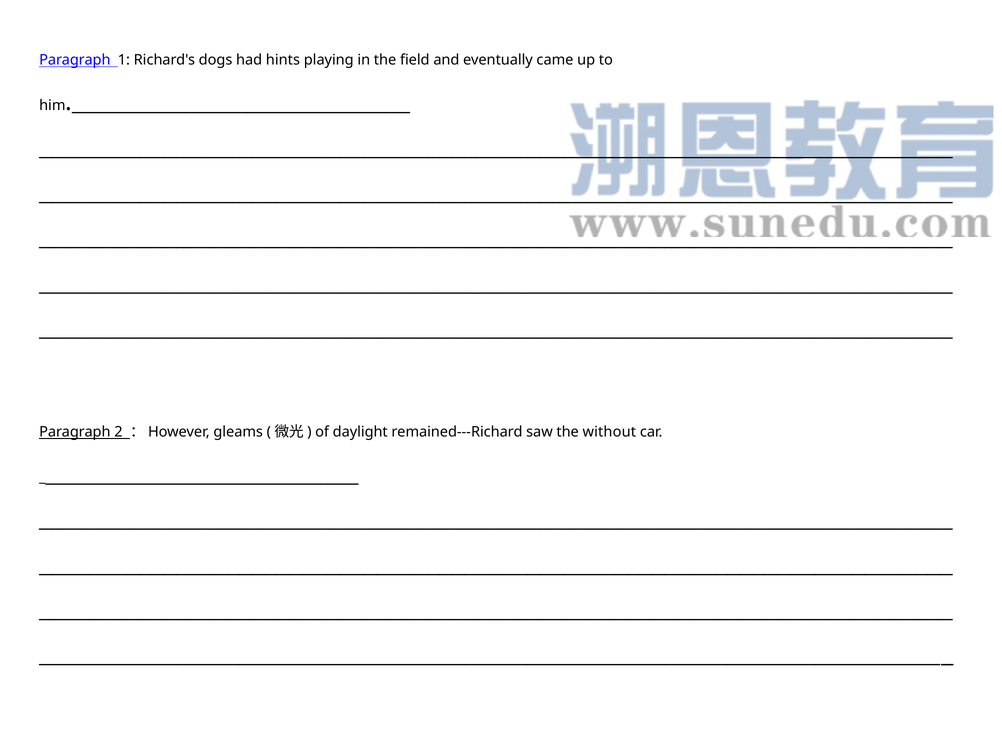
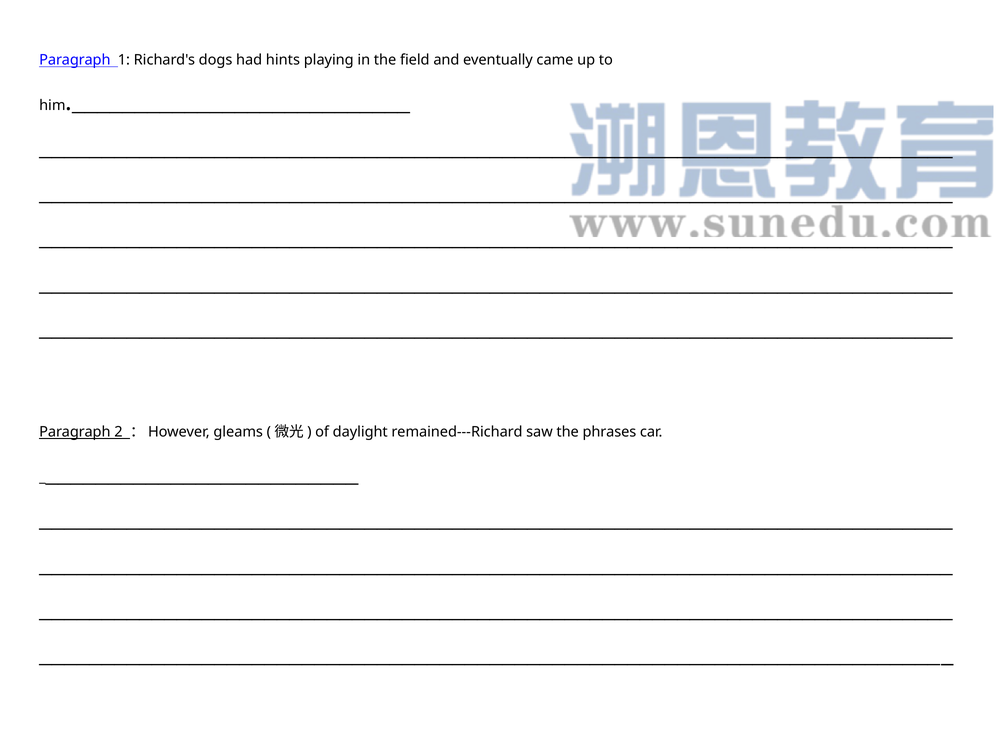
without: without -> phrases
